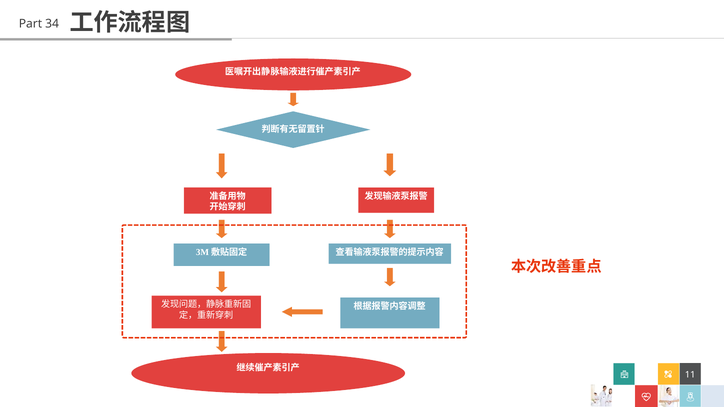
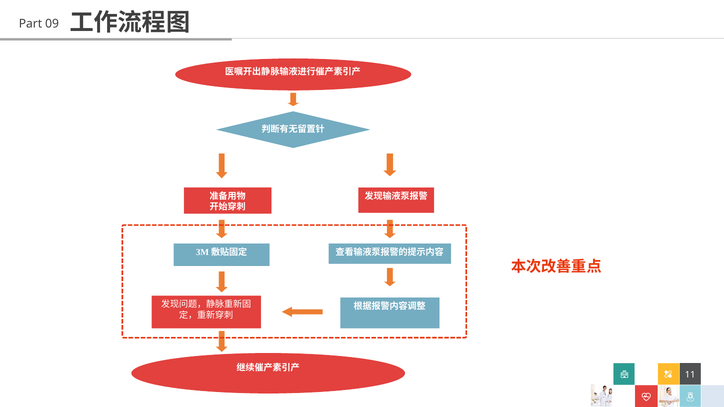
34: 34 -> 09
